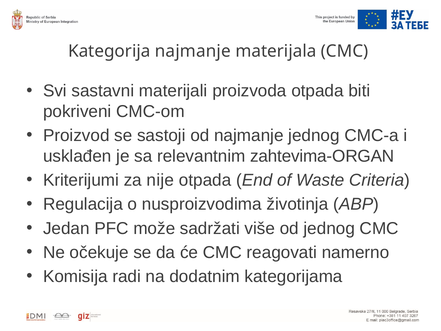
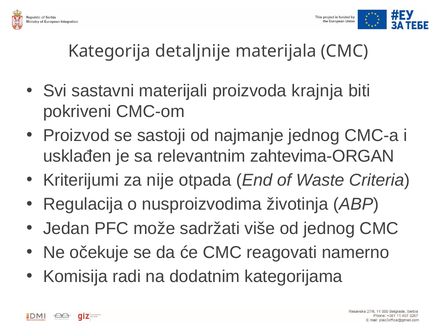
Kategorija najmanje: najmanje -> detaljnije
proizvoda otpada: otpada -> krajnja
